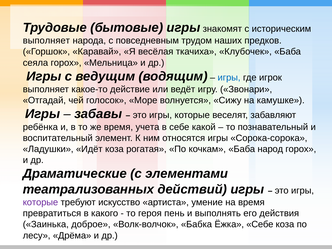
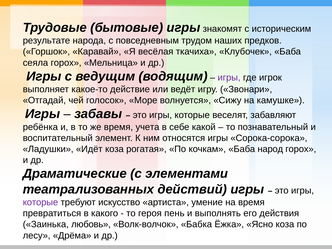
выполняет at (46, 41): выполняет -> результате
игры at (229, 78) colour: blue -> purple
доброе: доброе -> любовь
Ёжка Себе: Себе -> Ясно
